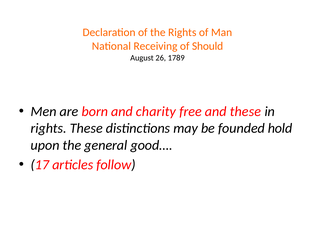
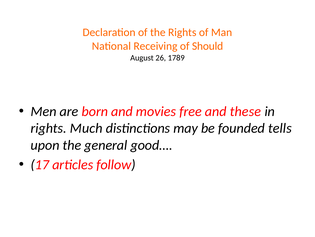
charity: charity -> movies
rights These: These -> Much
hold: hold -> tells
